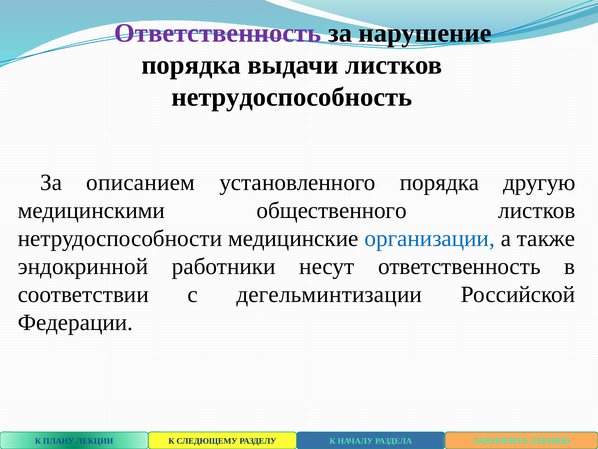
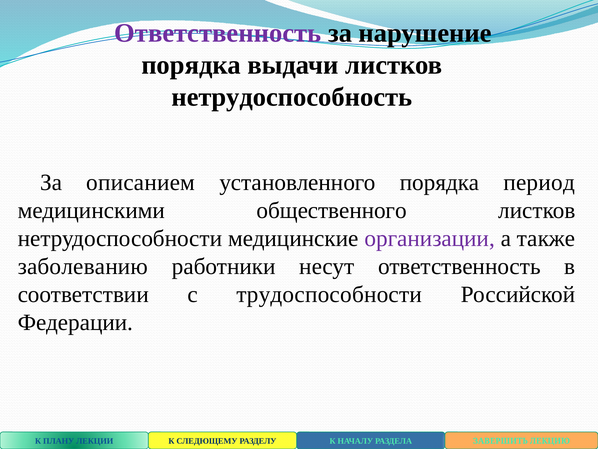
другую: другую -> период
организации colour: blue -> purple
эндокринной: эндокринной -> заболеванию
дегельминтизации: дегельминтизации -> трудоспособности
